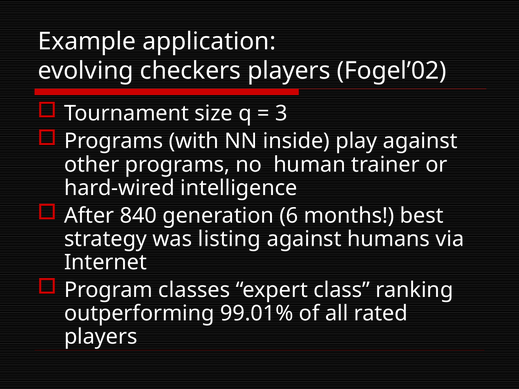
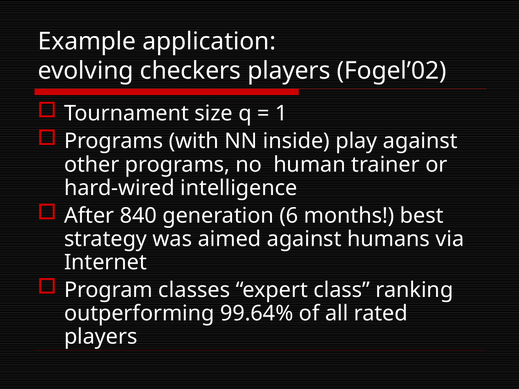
3: 3 -> 1
listing: listing -> aimed
99.01%: 99.01% -> 99.64%
